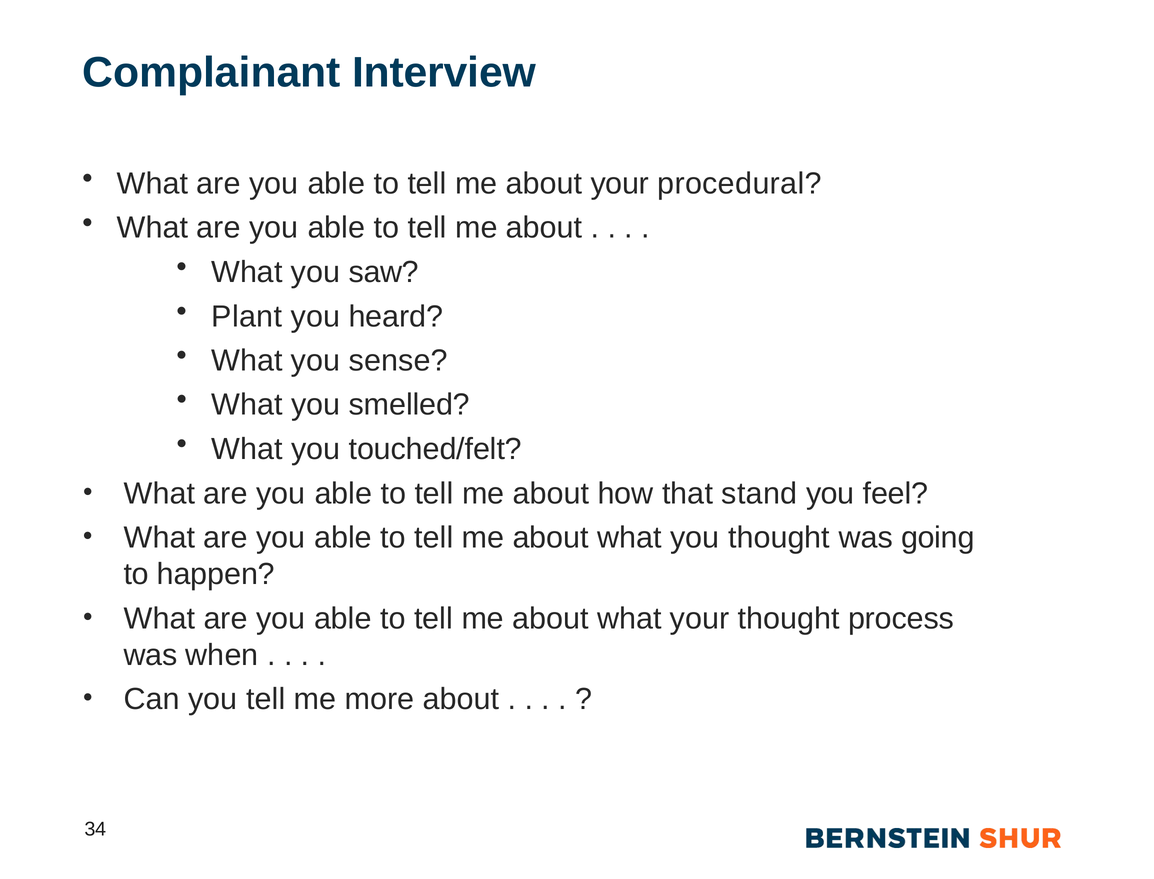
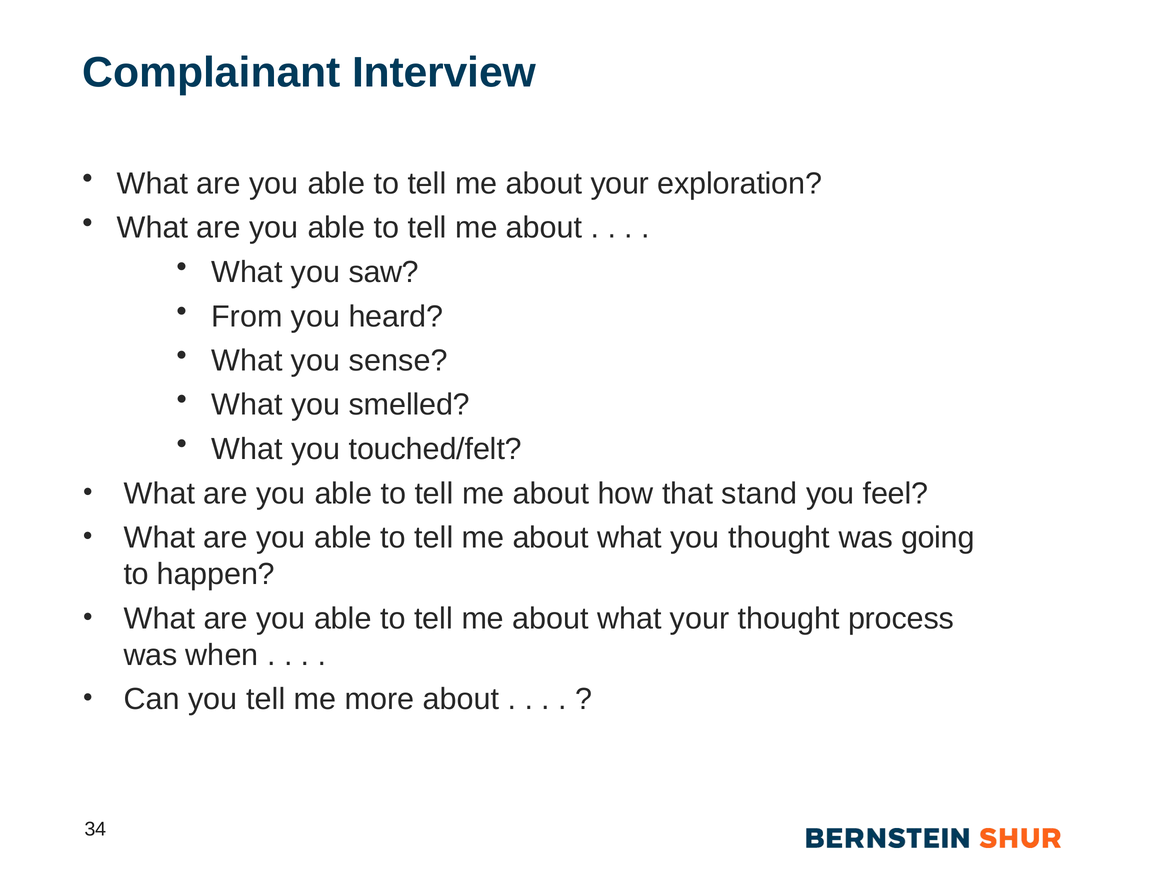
procedural: procedural -> exploration
Plant: Plant -> From
